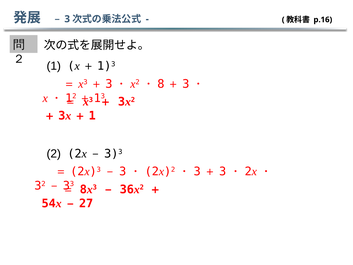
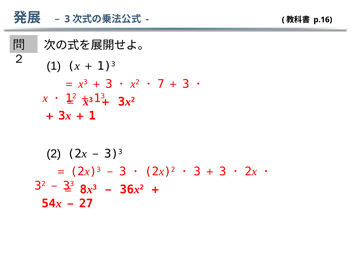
8: 8 -> 7
